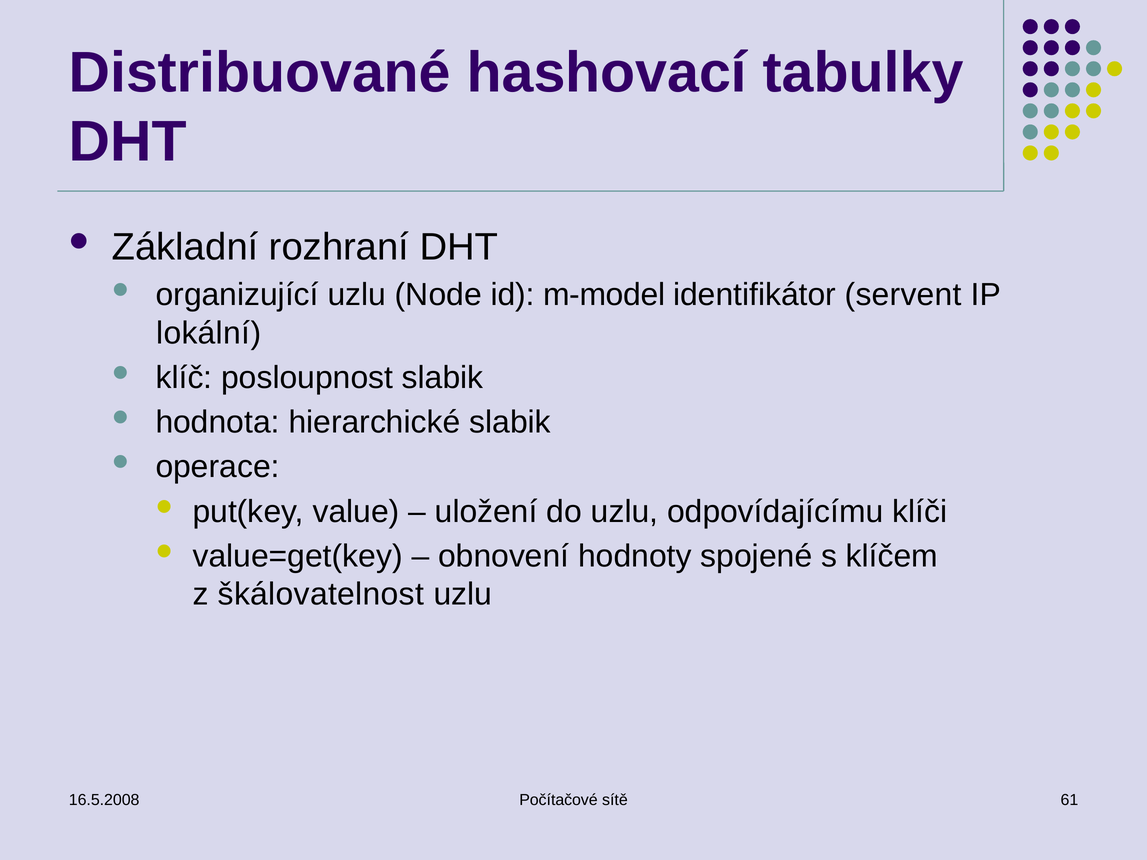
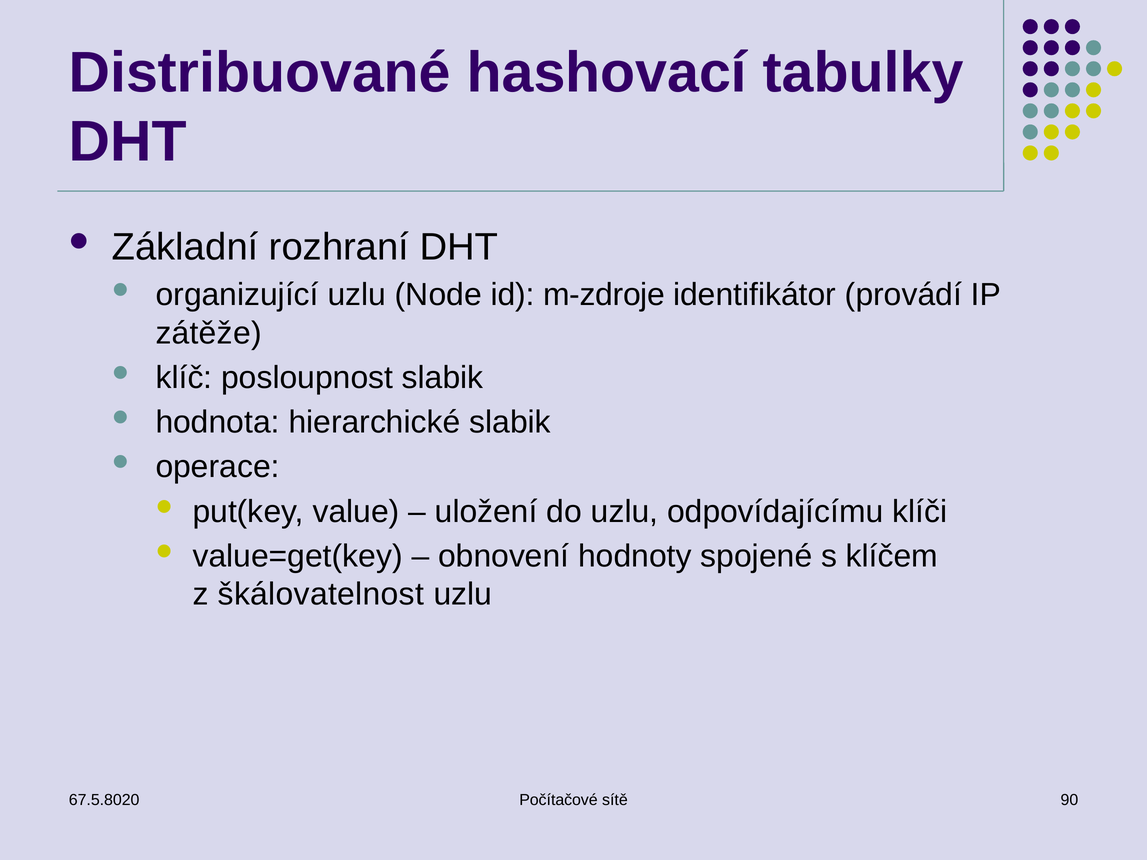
m-model: m-model -> m-zdroje
servent: servent -> provádí
lokální: lokální -> zátěže
16.5.2008: 16.5.2008 -> 67.5.8020
61: 61 -> 90
